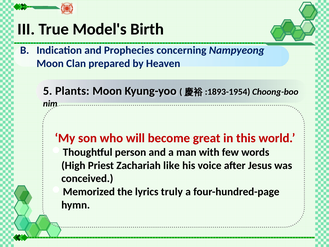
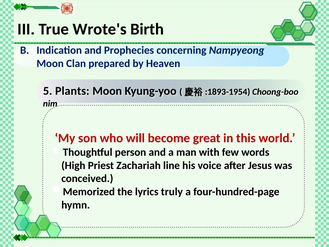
Model's: Model's -> Wrote's
like: like -> line
